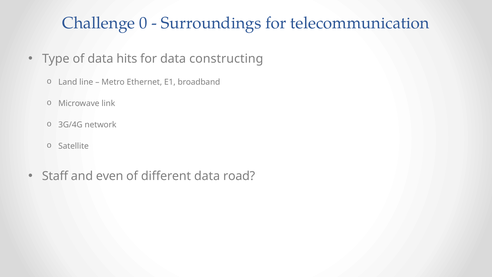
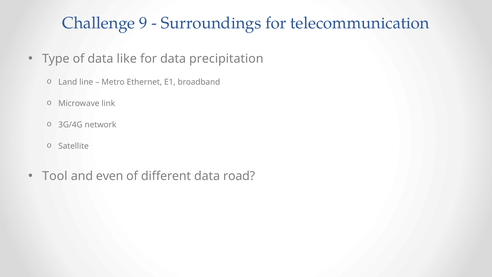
0: 0 -> 9
hits: hits -> like
constructing: constructing -> precipitation
Staff: Staff -> Tool
